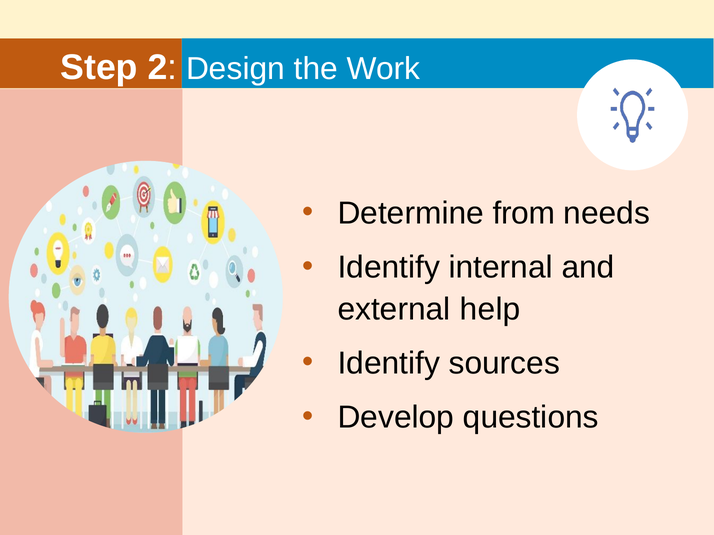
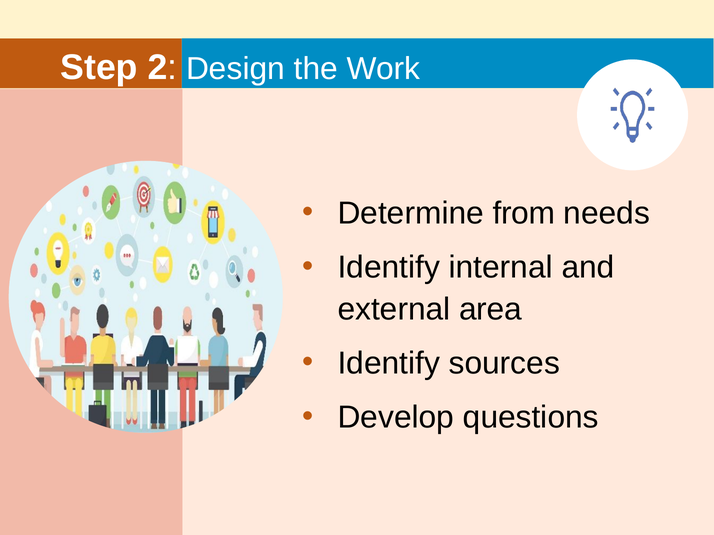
help: help -> area
